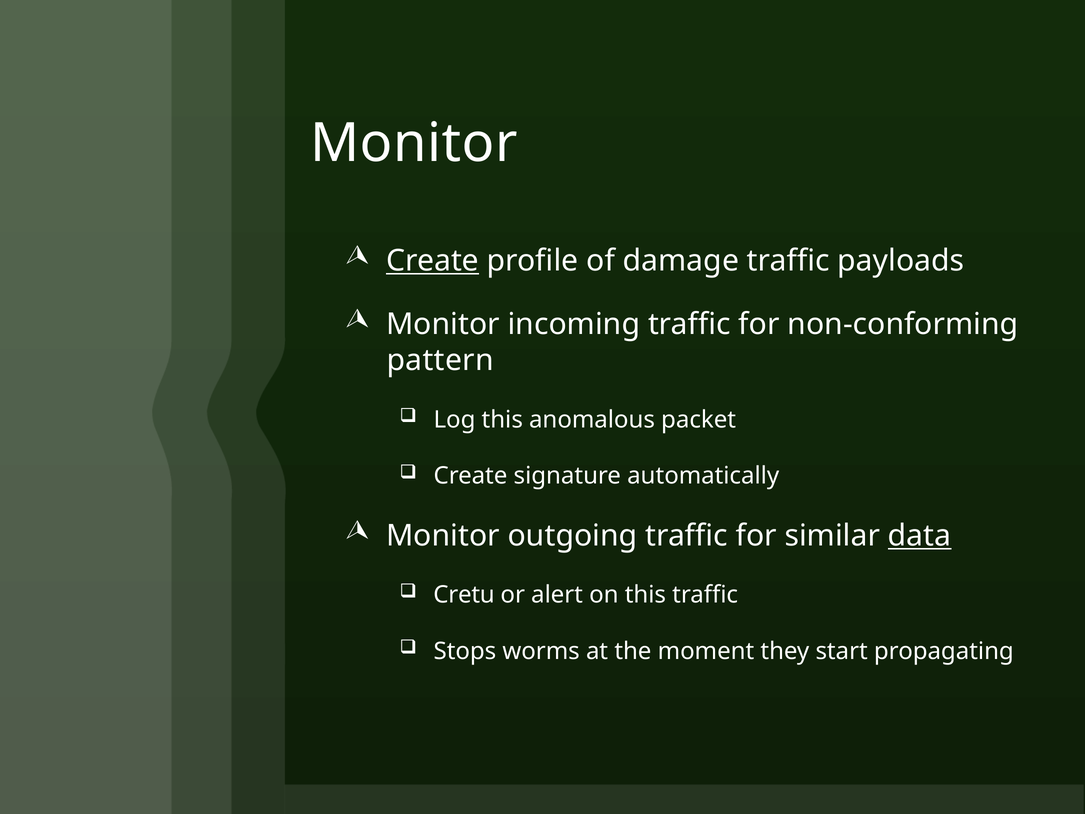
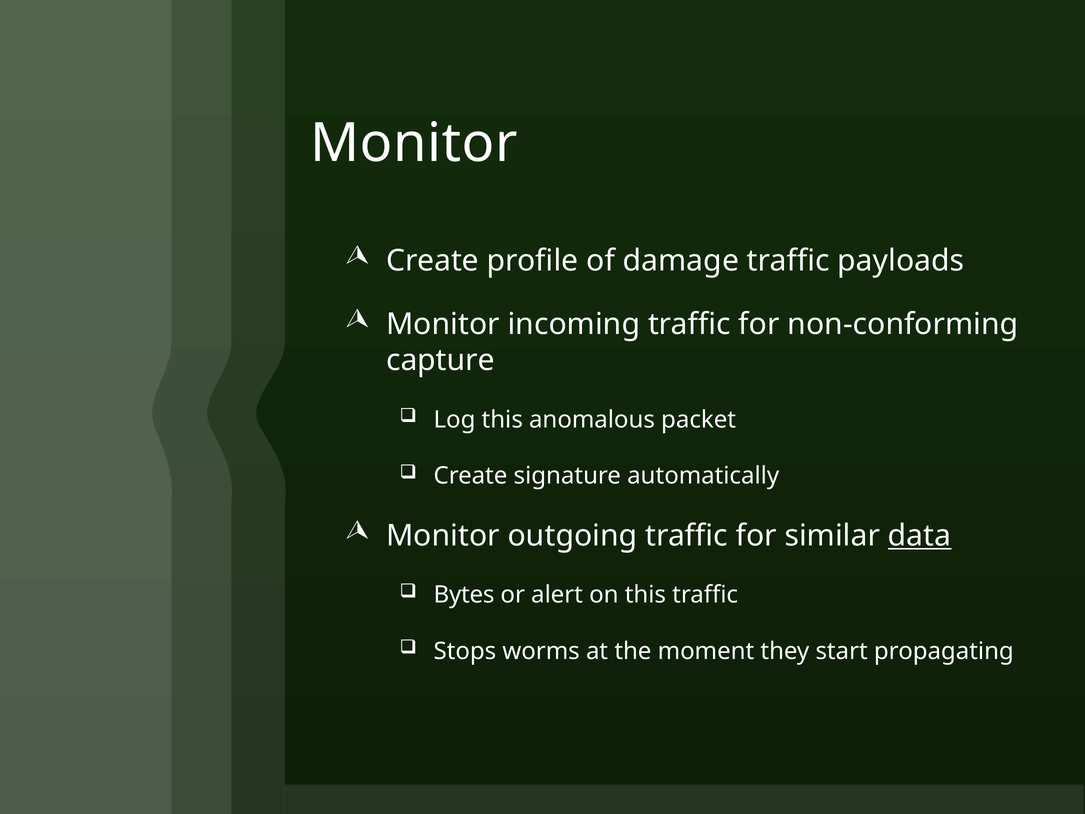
Create at (433, 261) underline: present -> none
pattern: pattern -> capture
Cretu: Cretu -> Bytes
